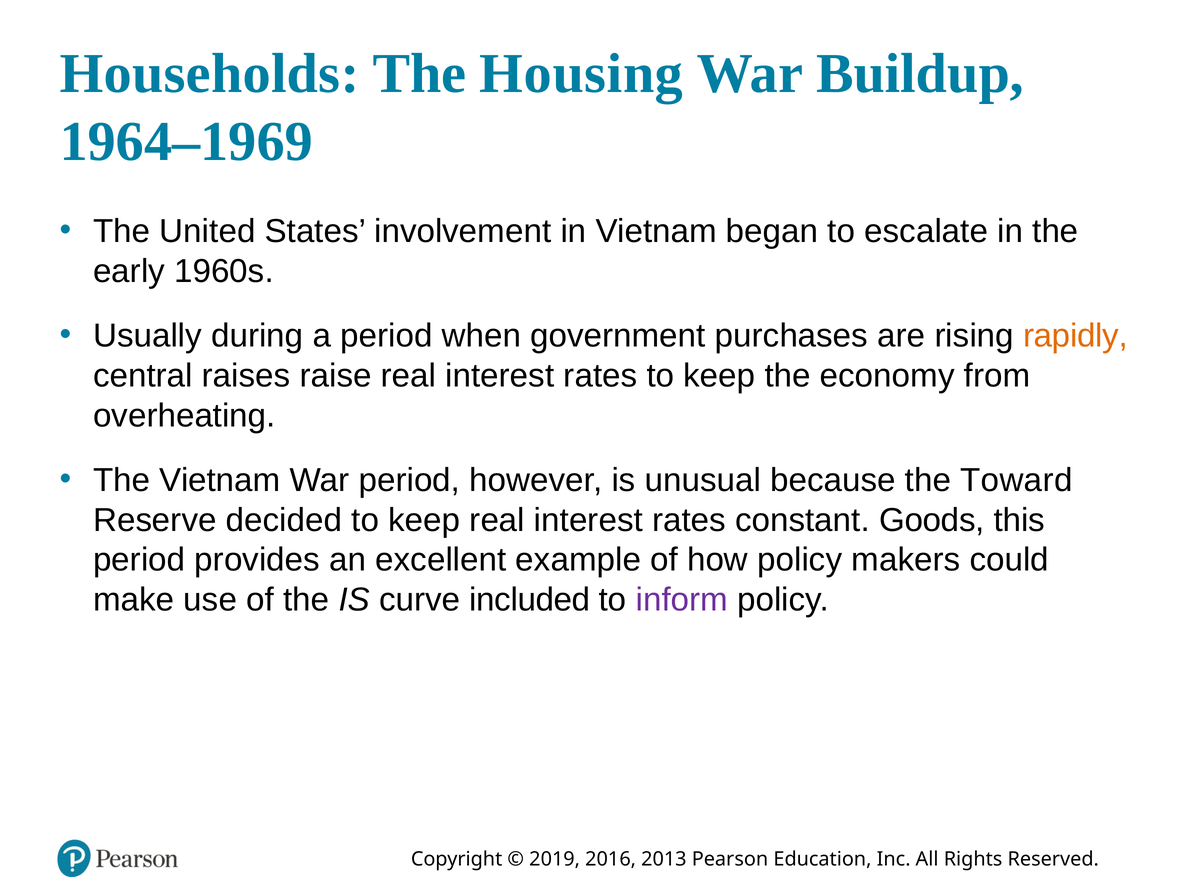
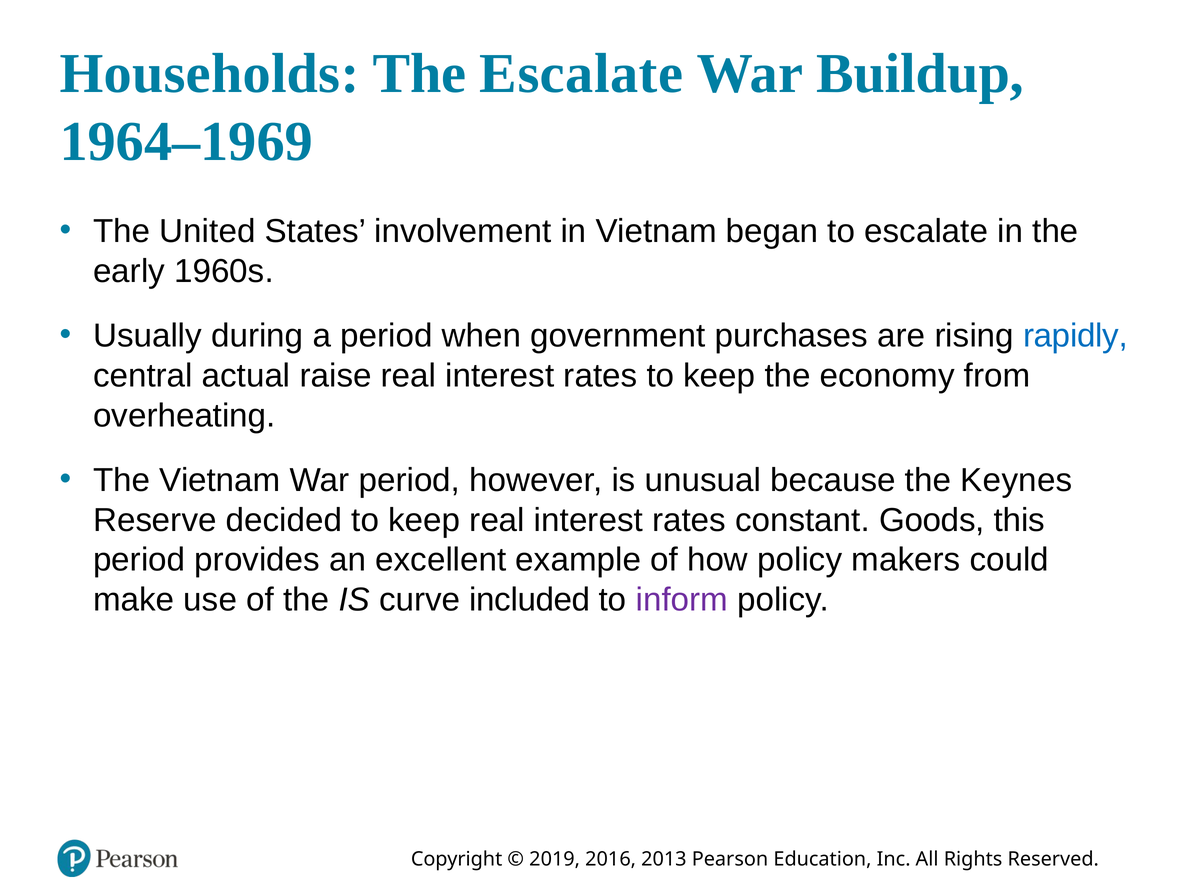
The Housing: Housing -> Escalate
rapidly colour: orange -> blue
raises: raises -> actual
Toward: Toward -> Keynes
